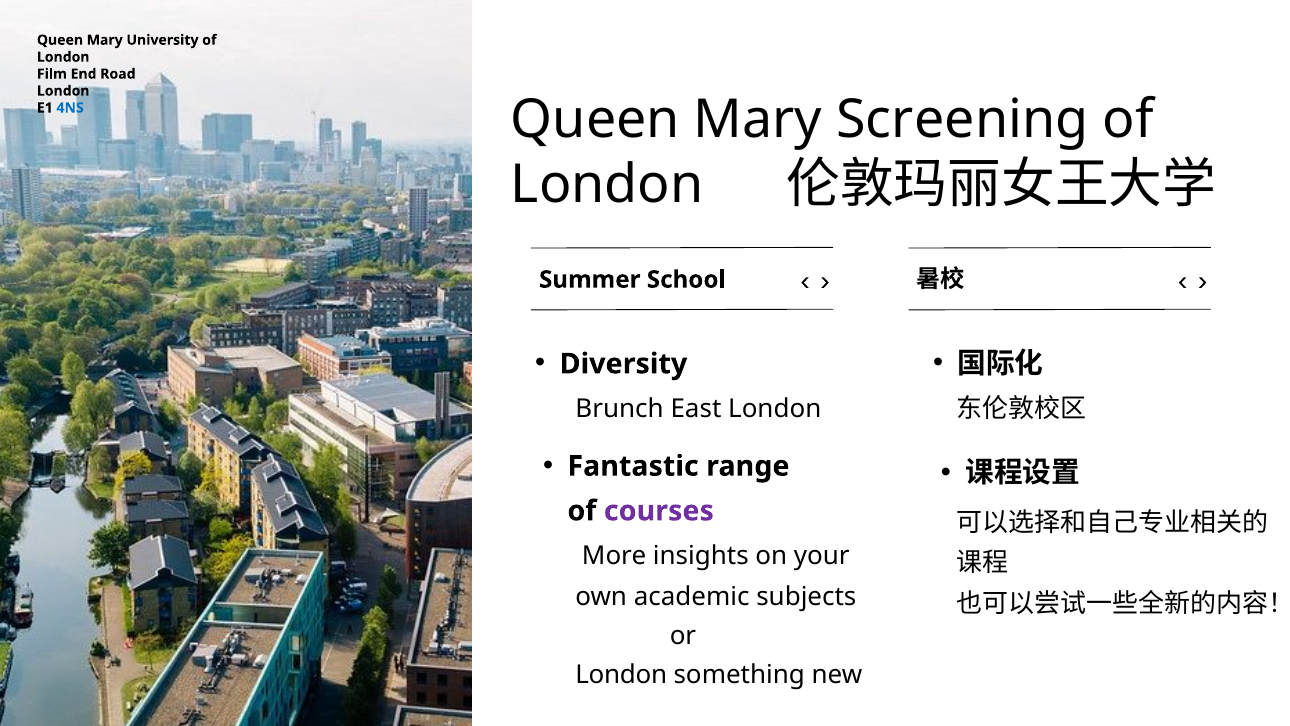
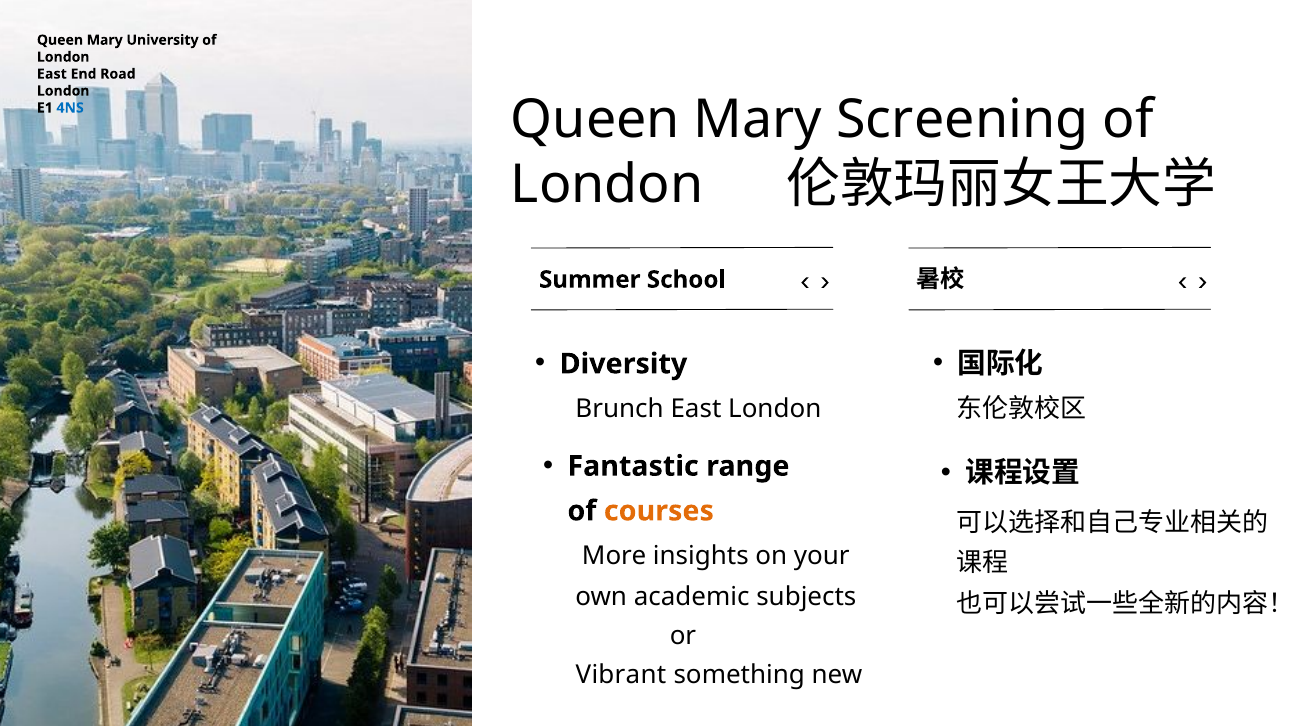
Film at (52, 74): Film -> East
courses colour: purple -> orange
London at (621, 674): London -> Vibrant
